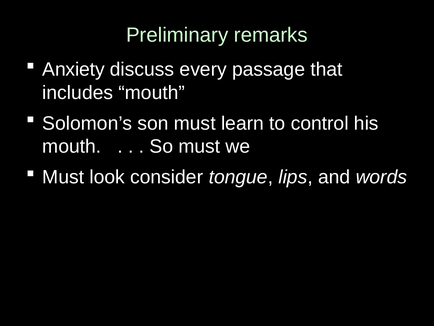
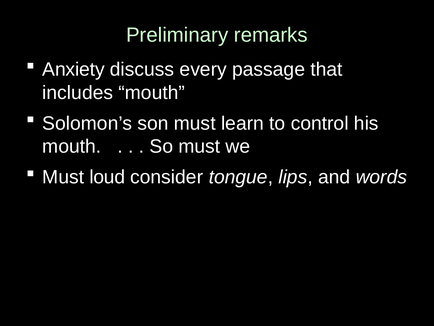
look: look -> loud
